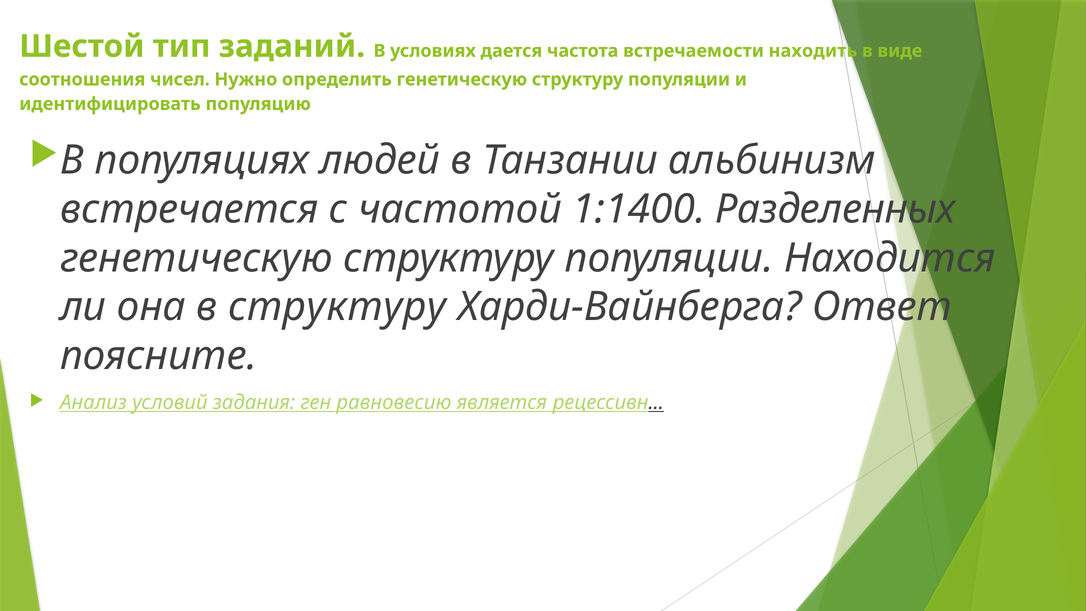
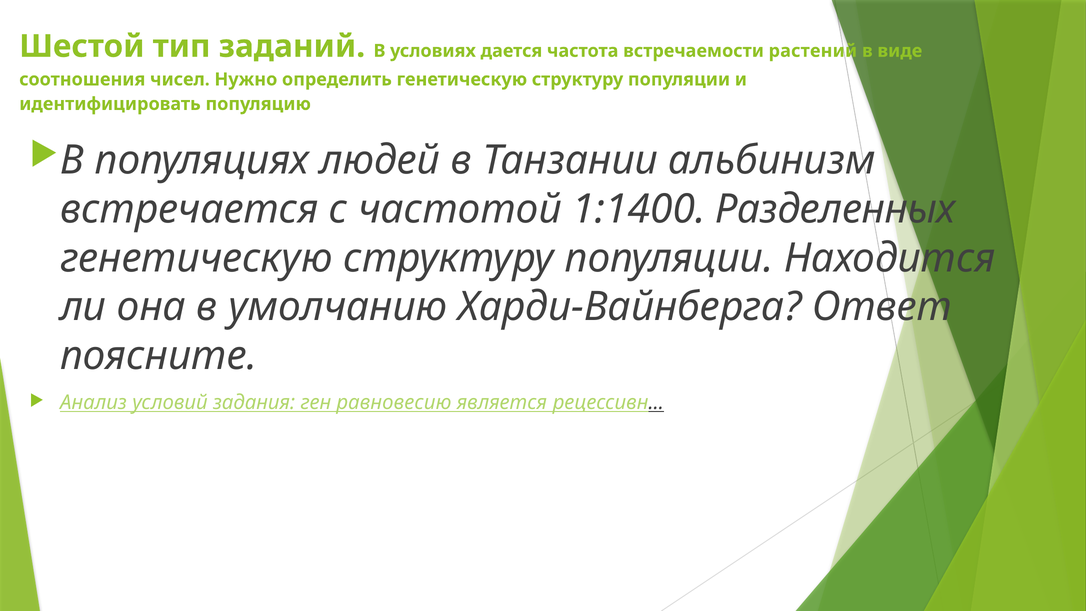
находить: находить -> растений
в структуру: структуру -> умолчанию
